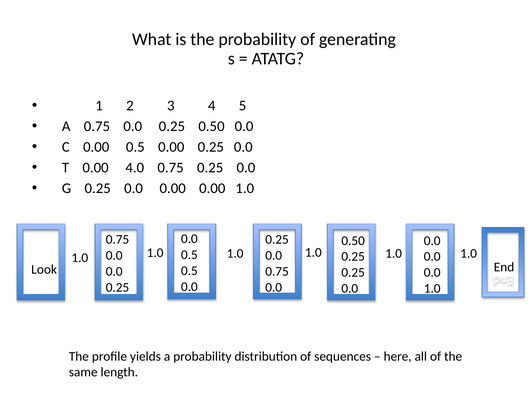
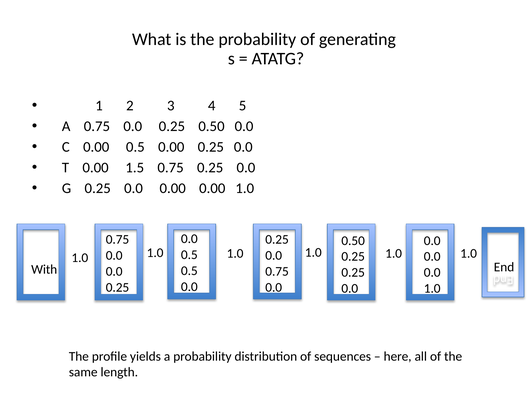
4.0: 4.0 -> 1.5
Look: Look -> With
